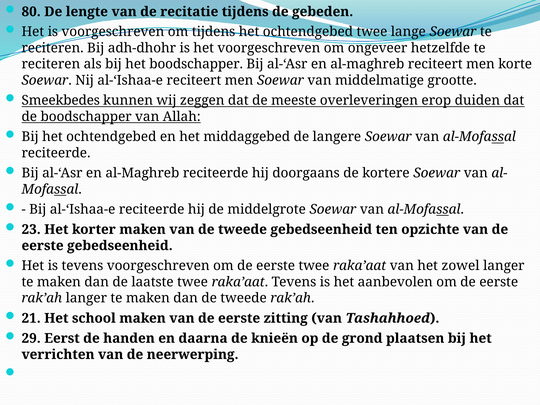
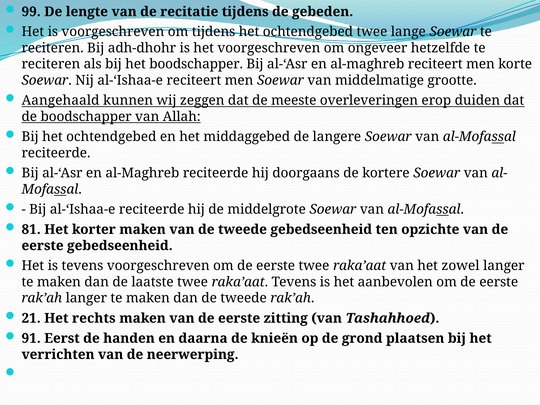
80: 80 -> 99
Smeekbedes: Smeekbedes -> Aangehaald
23: 23 -> 81
school: school -> rechts
29: 29 -> 91
